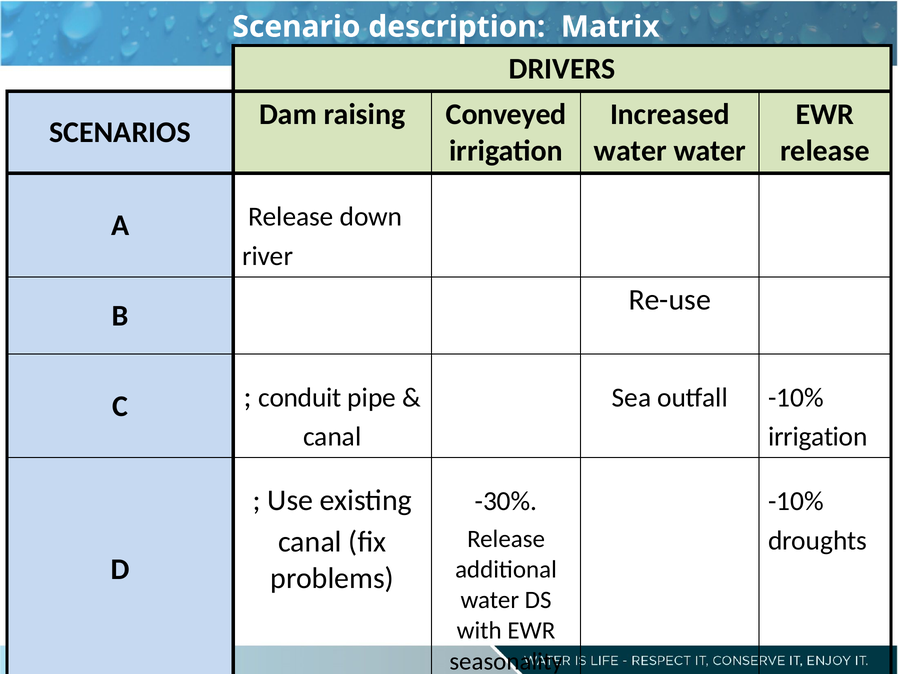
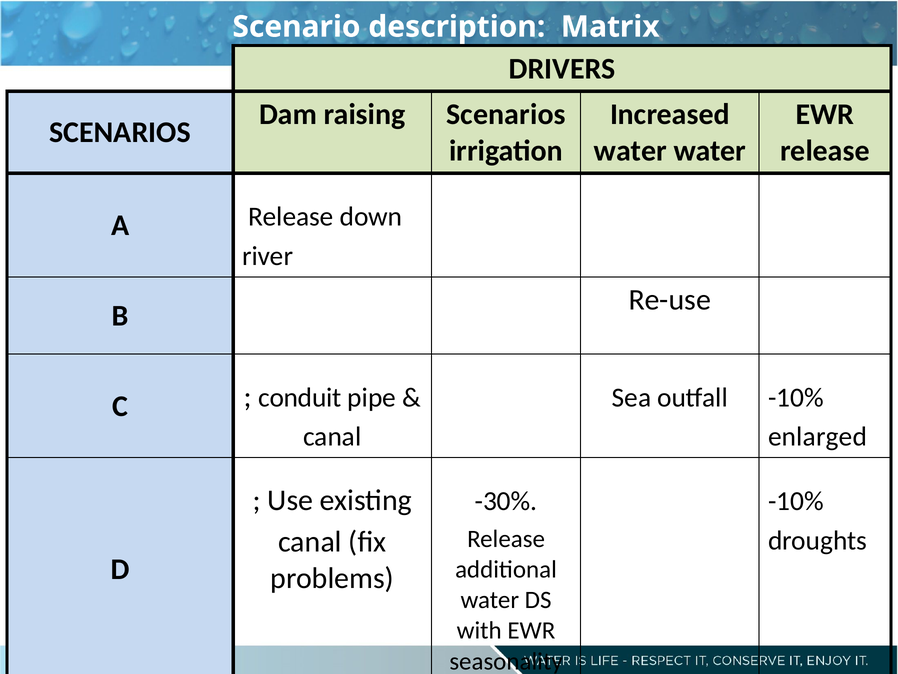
raising Conveyed: Conveyed -> Scenarios
irrigation at (818, 436): irrigation -> enlarged
